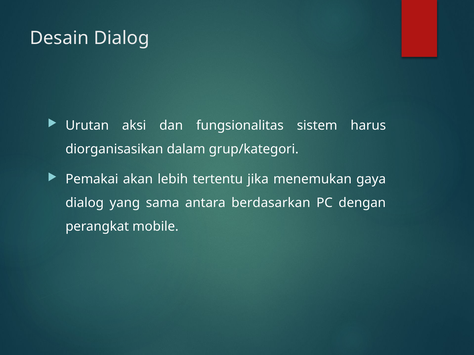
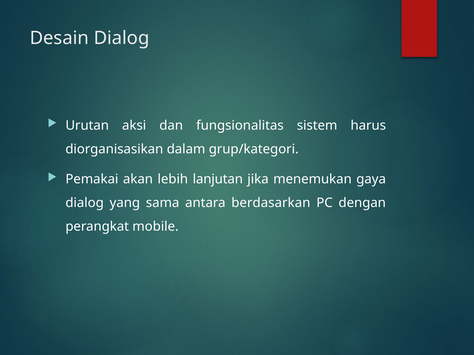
tertentu: tertentu -> lanjutan
